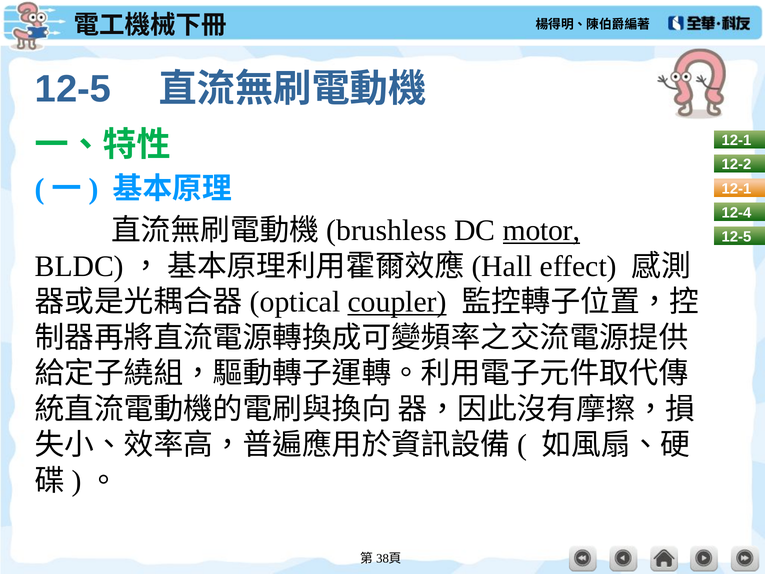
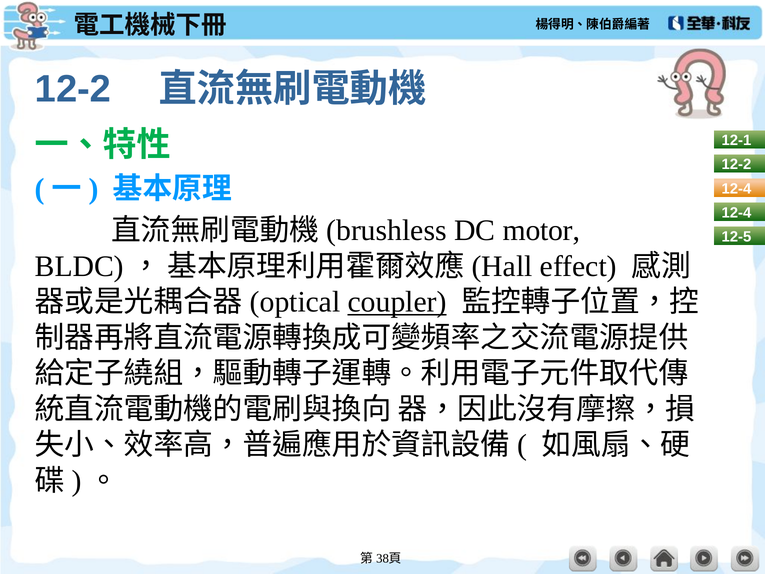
12-5 at (73, 89): 12-5 -> 12-2
12-1 at (736, 189): 12-1 -> 12-4
motor underline: present -> none
